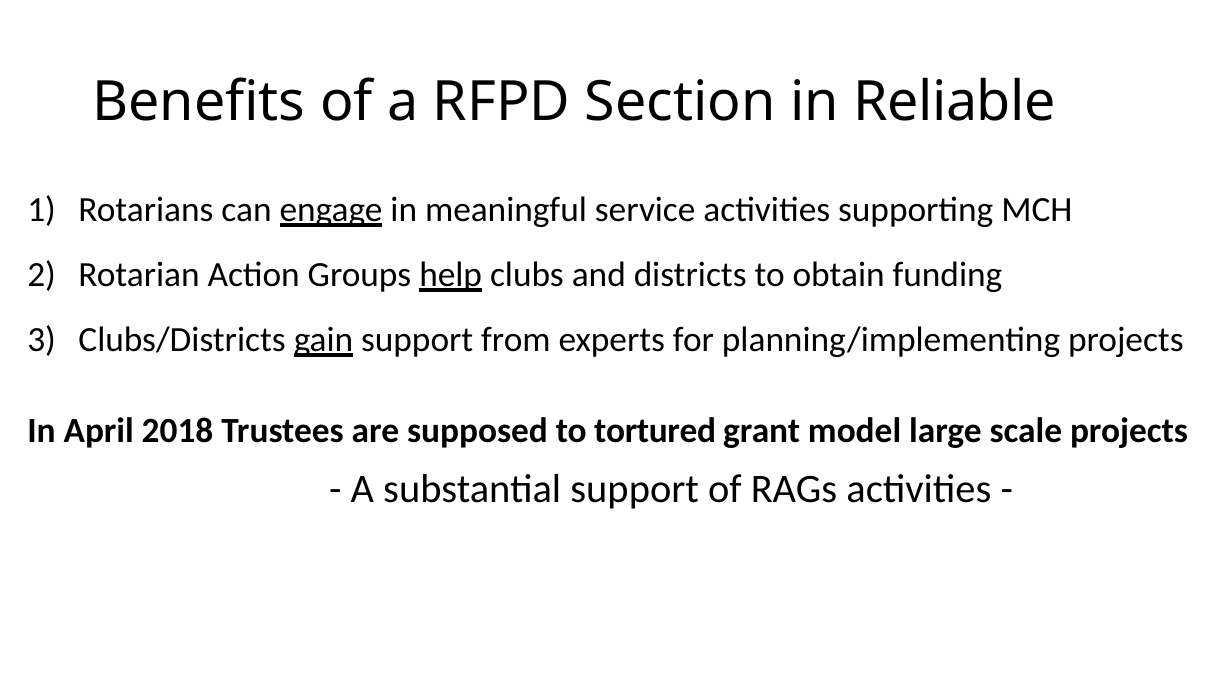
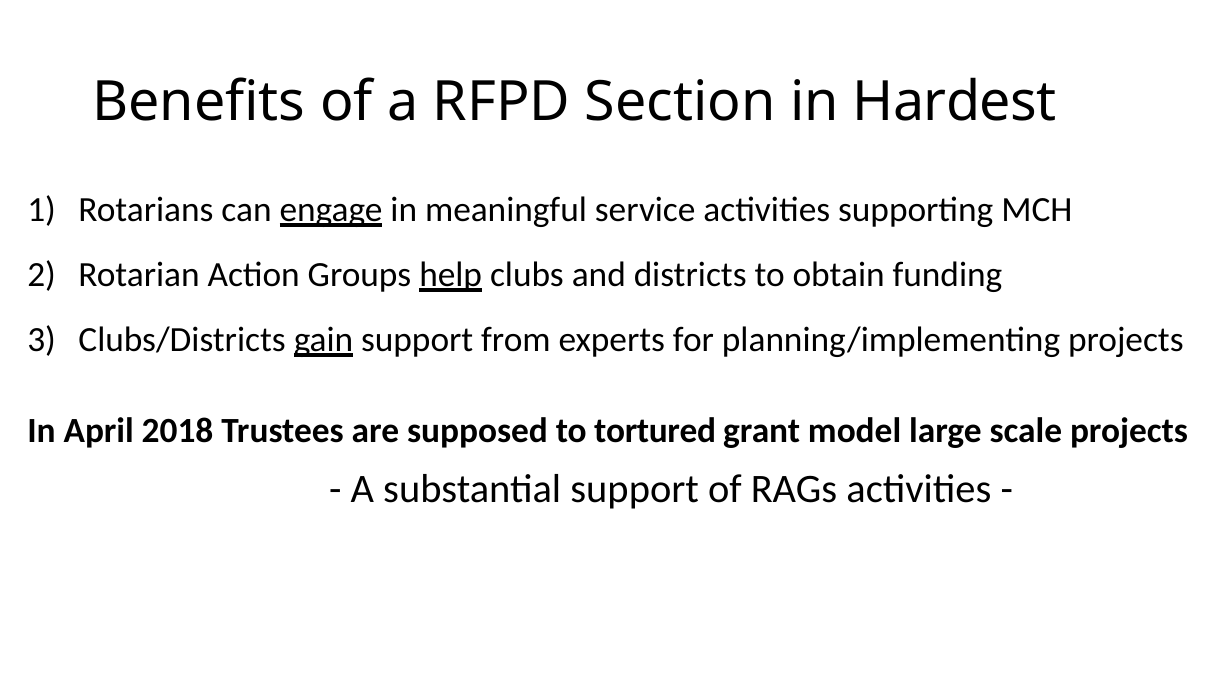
Reliable: Reliable -> Hardest
